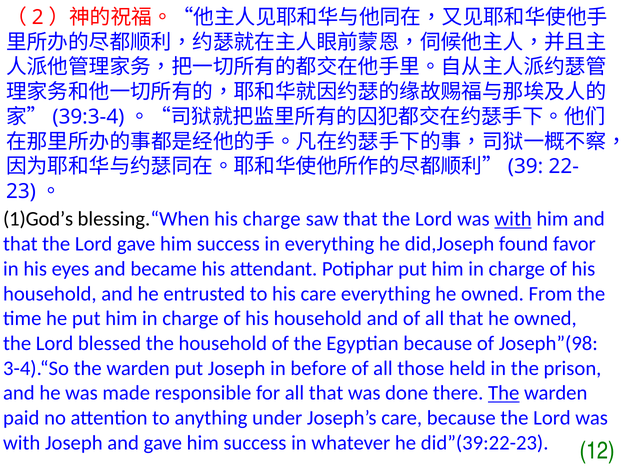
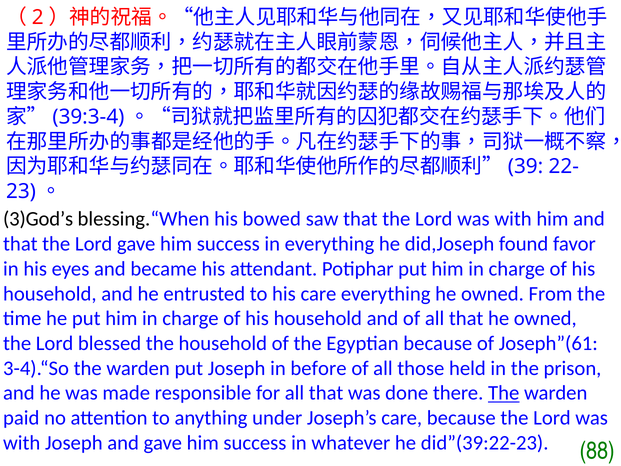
1)God’s: 1)God’s -> 3)God’s
his charge: charge -> bowed
with at (513, 219) underline: present -> none
Joseph”(98: Joseph”(98 -> Joseph”(61
12: 12 -> 88
